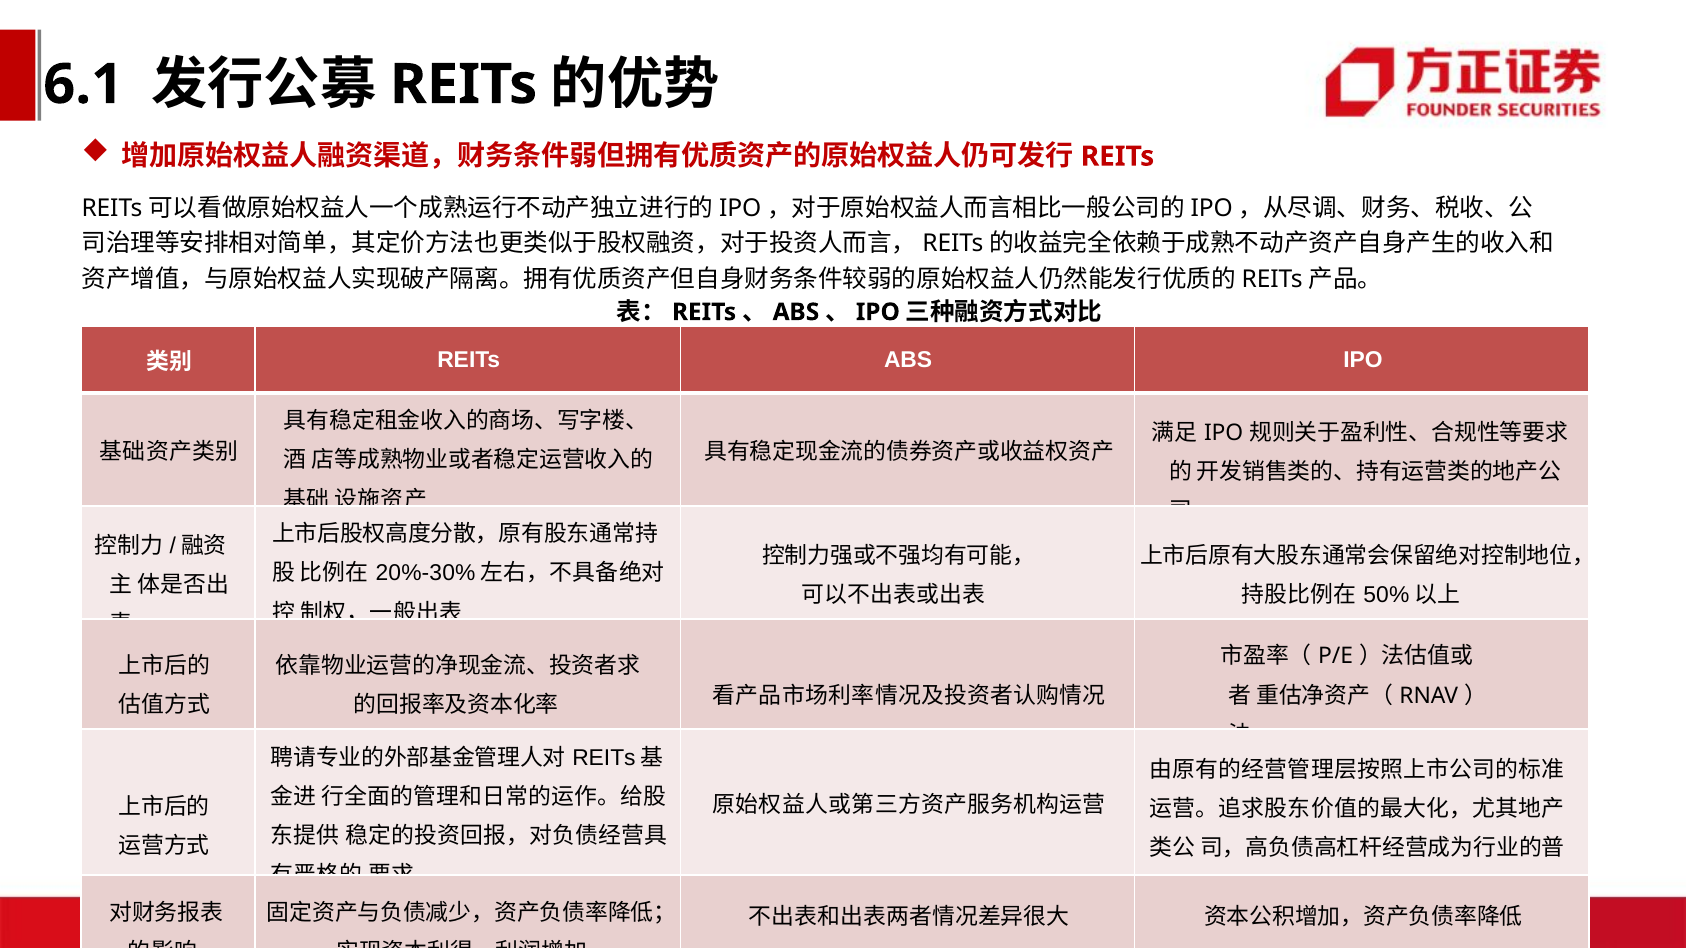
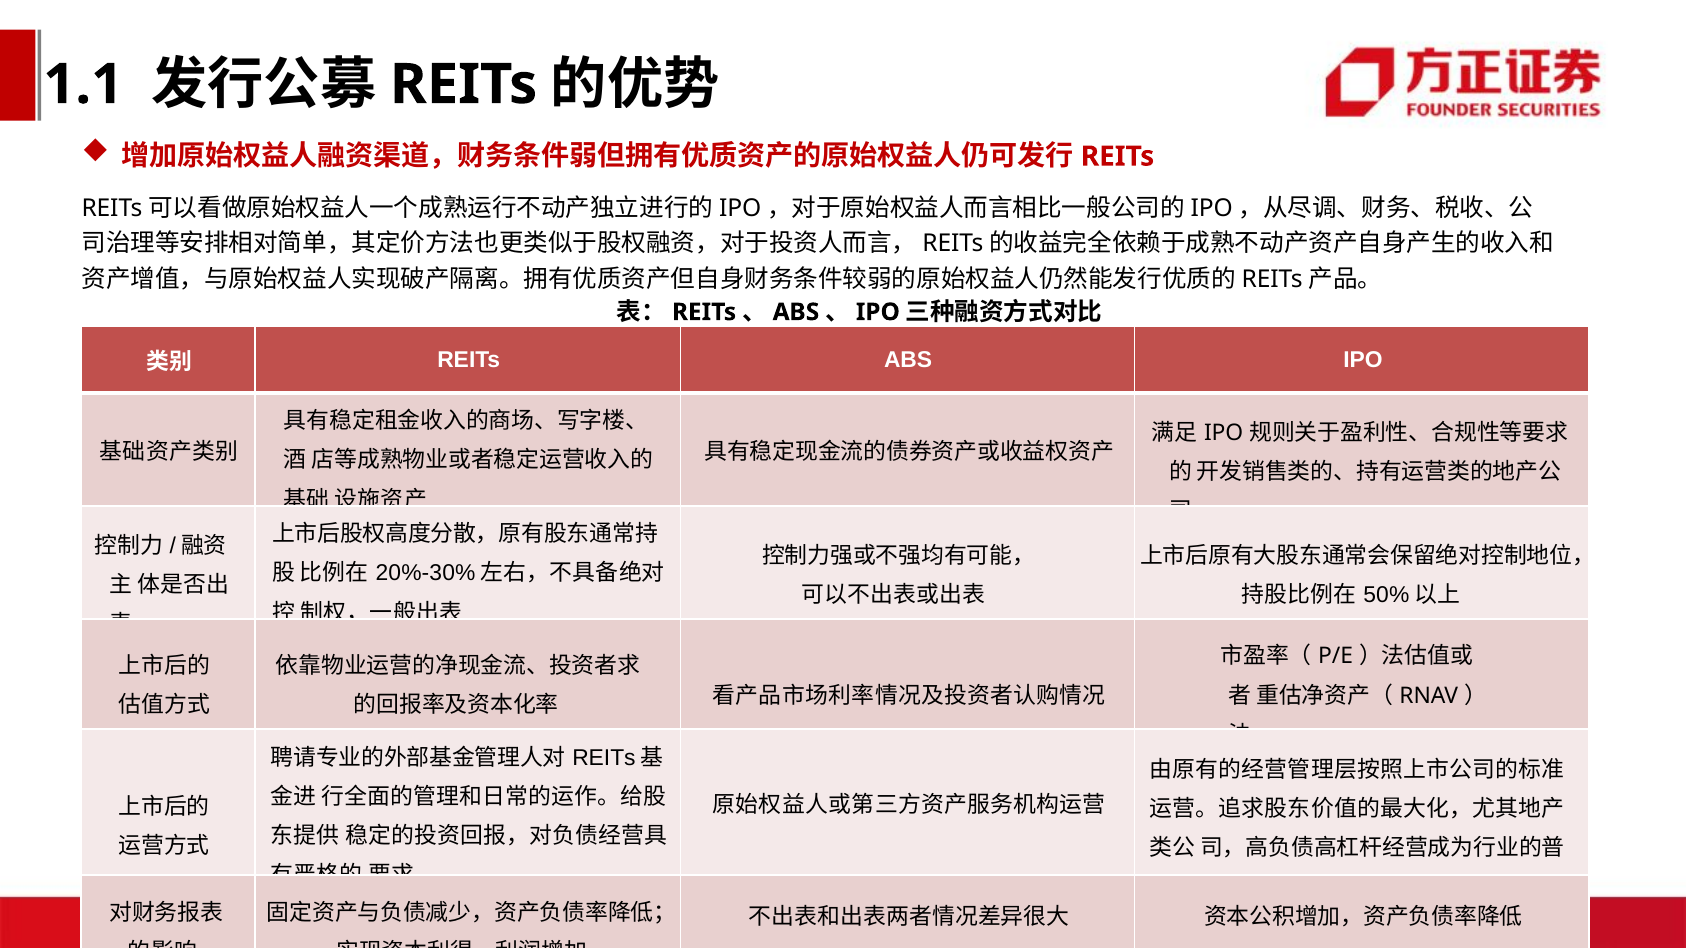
6.1: 6.1 -> 1.1
